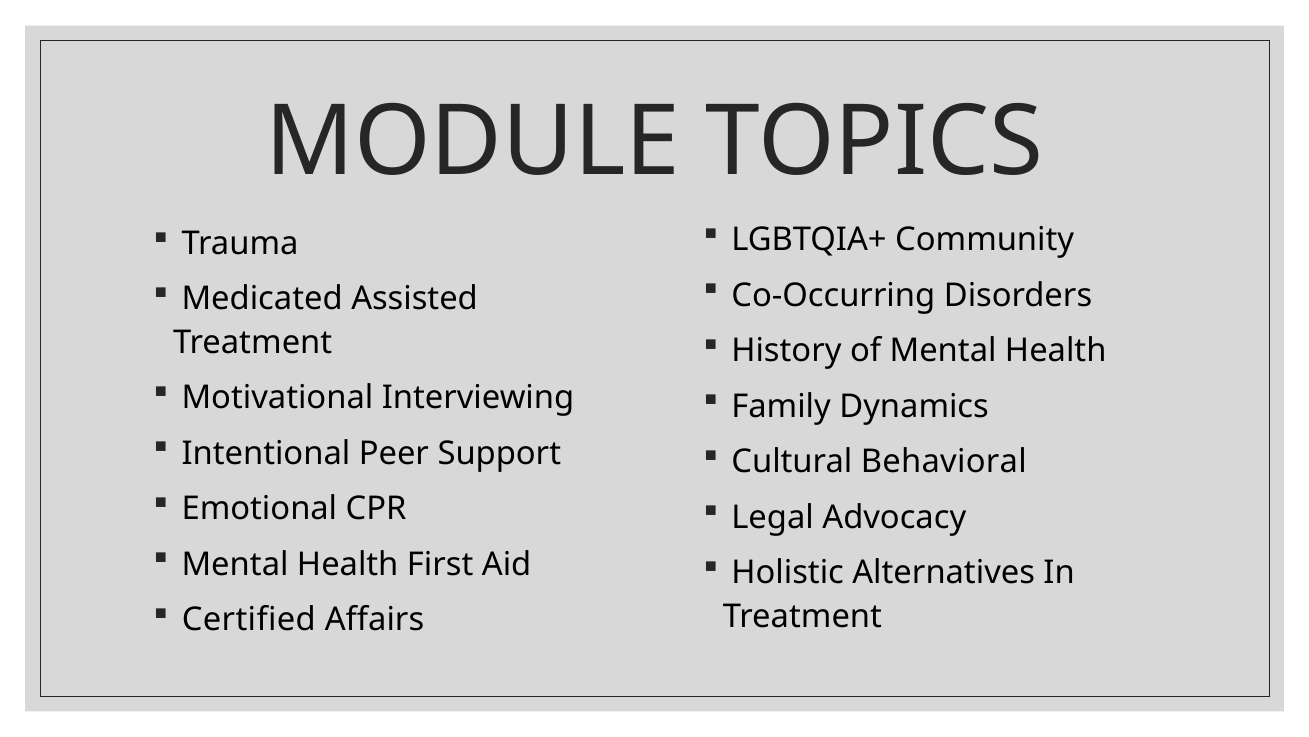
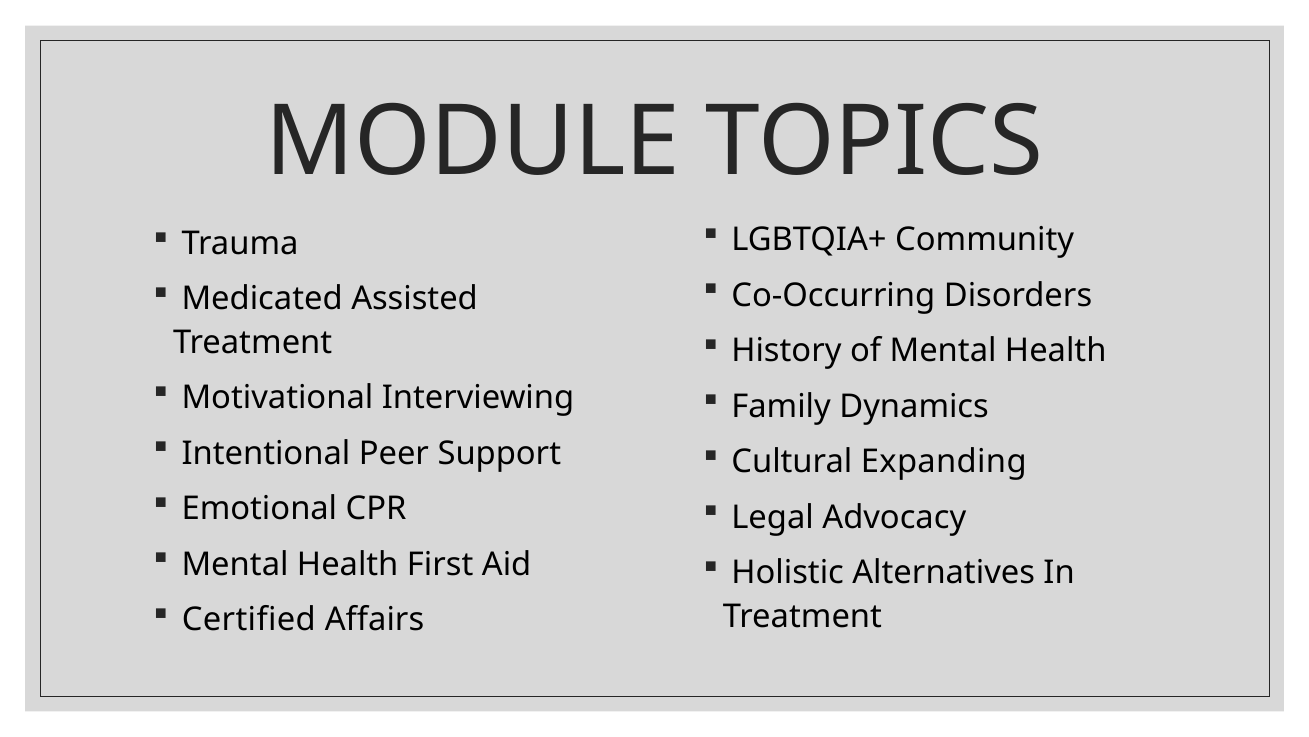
Behavioral: Behavioral -> Expanding
